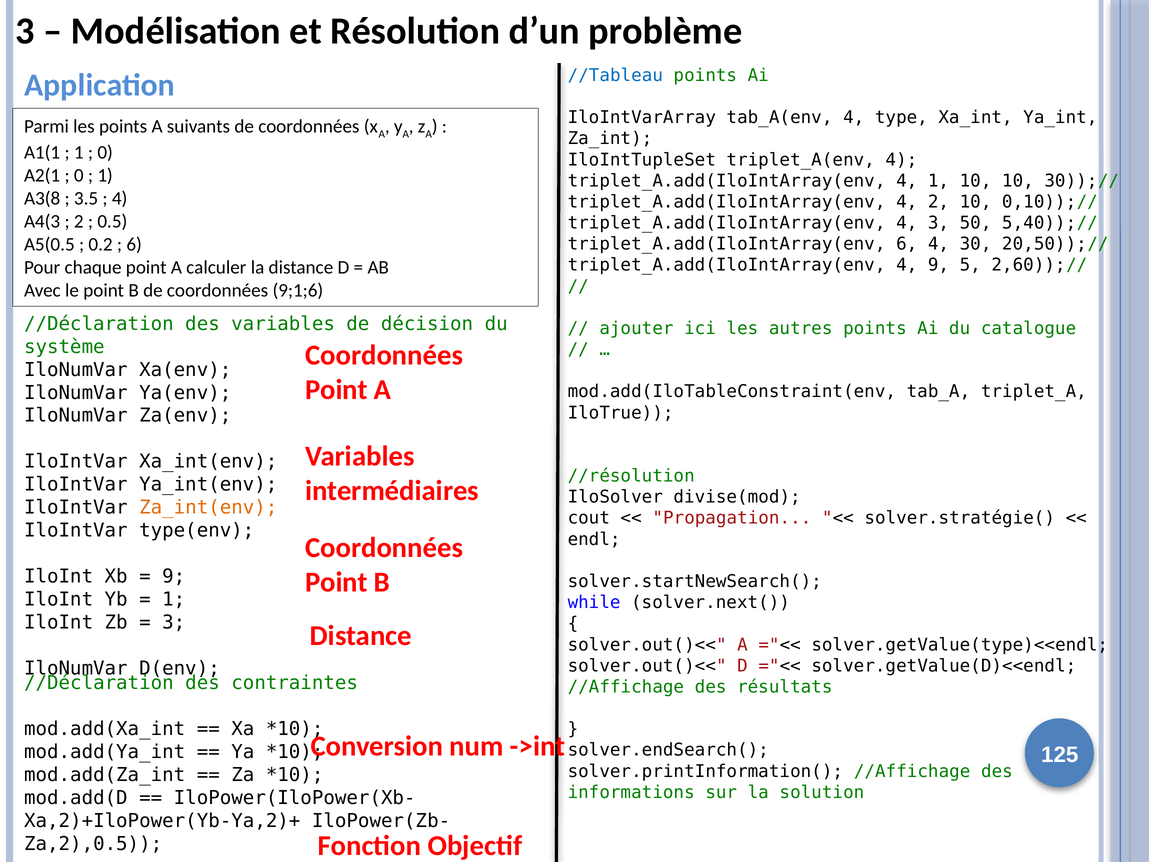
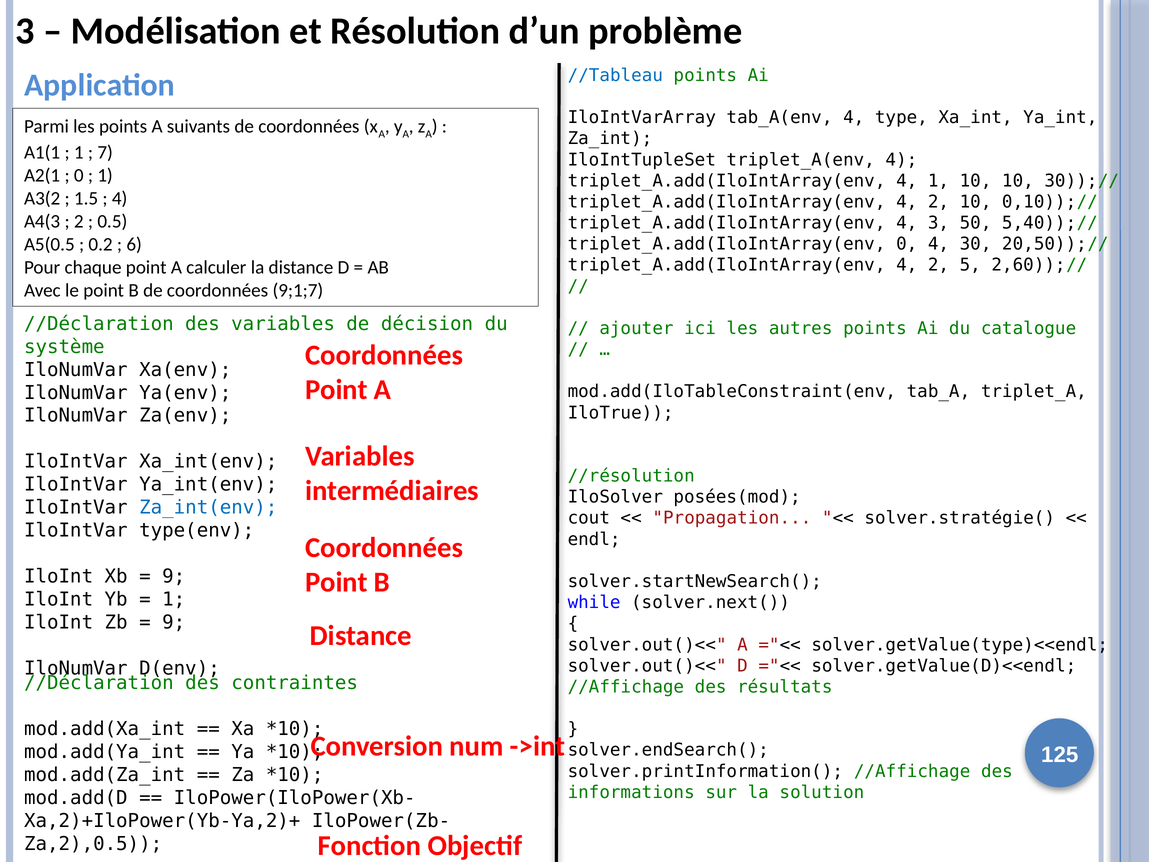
0 at (105, 153): 0 -> 7
A3(8: A3(8 -> A3(2
3.5: 3.5 -> 1.5
triplet_A.add(IloIntArray(env 6: 6 -> 0
9 at (938, 265): 9 -> 2
9;1;6: 9;1;6 -> 9;1;7
divise(mod: divise(mod -> posées(mod
Za_int(env colour: orange -> blue
3 at (174, 622): 3 -> 9
